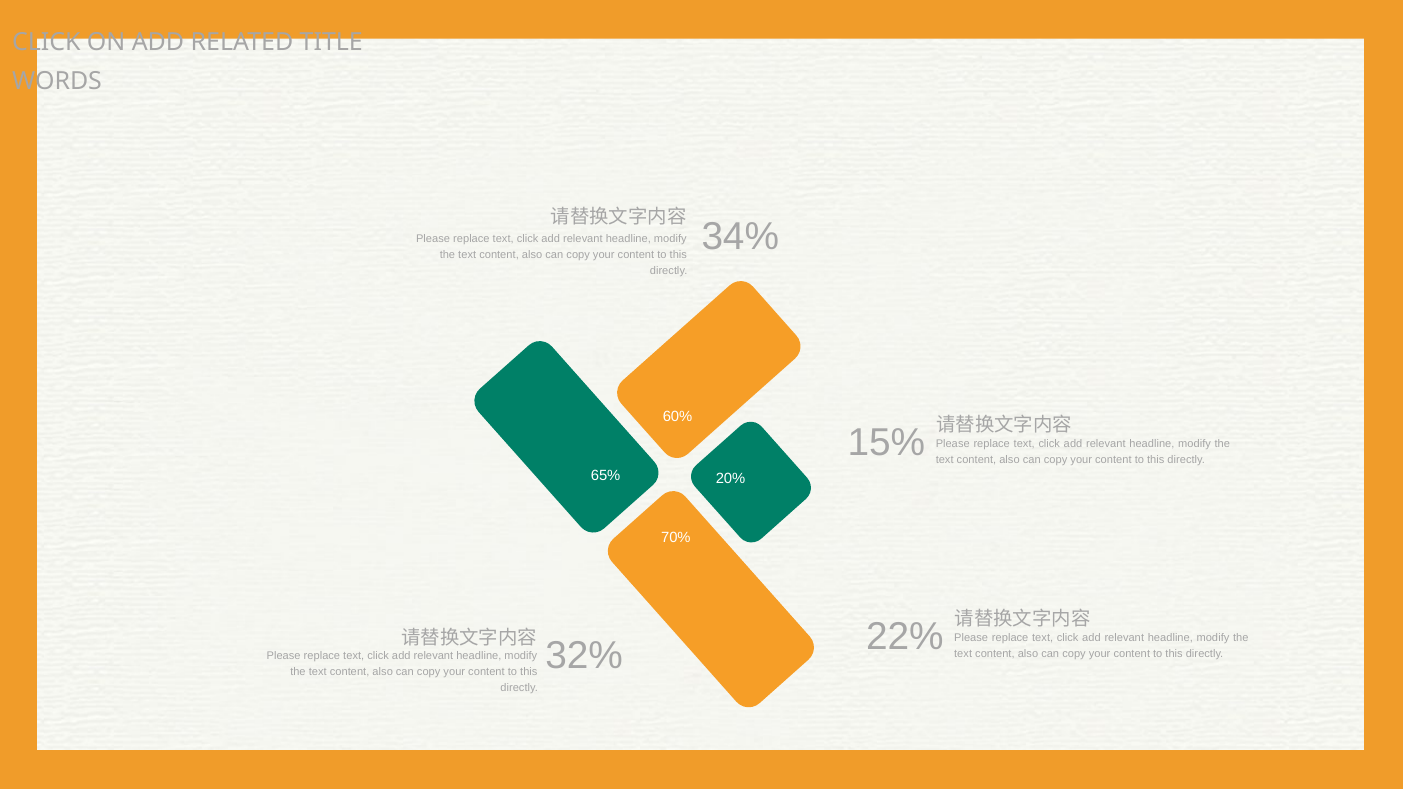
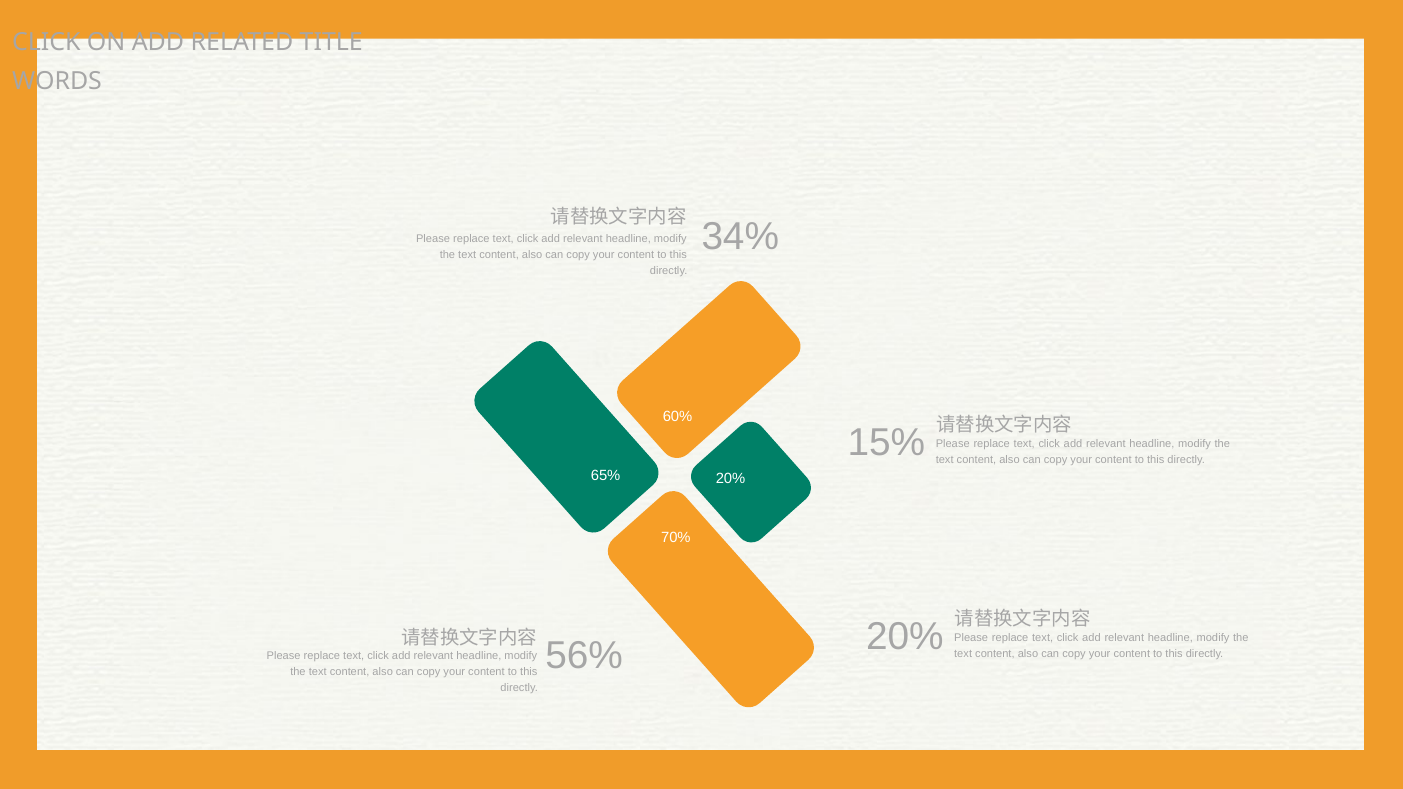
22% at (905, 637): 22% -> 20%
32%: 32% -> 56%
